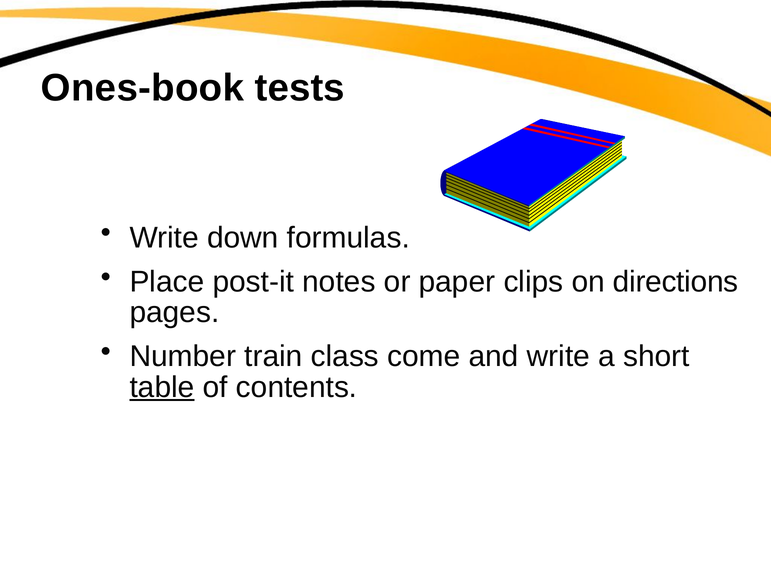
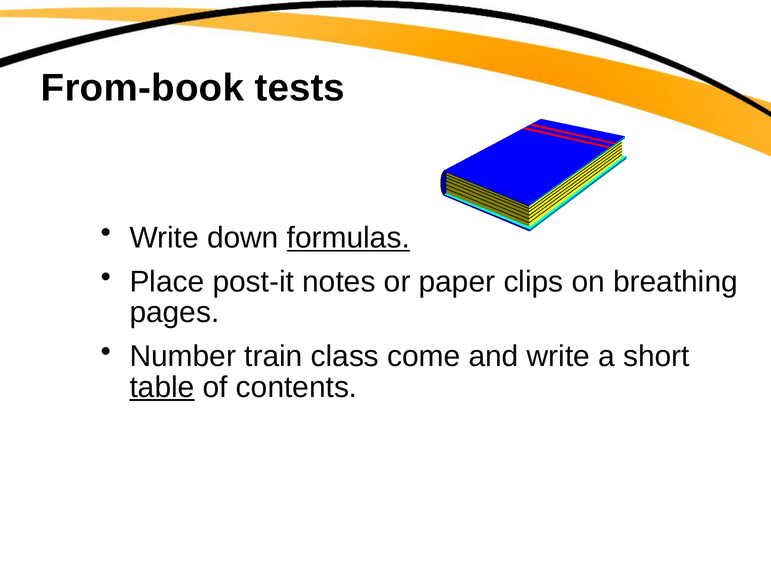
Ones-book: Ones-book -> From-book
formulas underline: none -> present
directions: directions -> breathing
